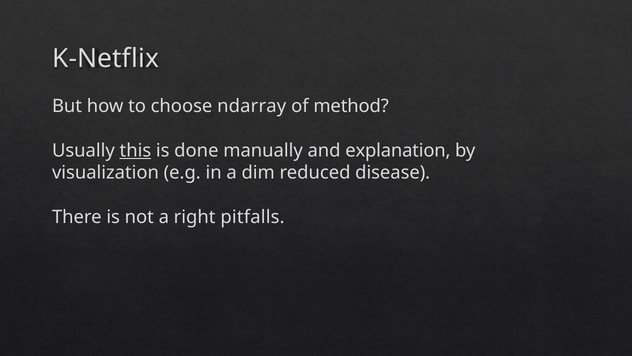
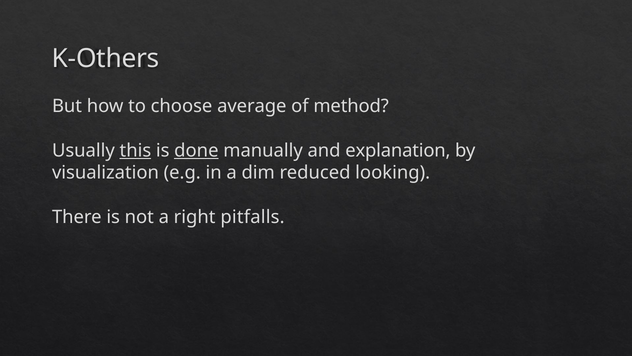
K-Netflix: K-Netflix -> K-Others
ndarray: ndarray -> average
done underline: none -> present
disease: disease -> looking
